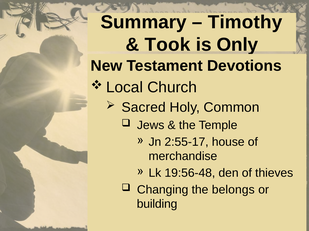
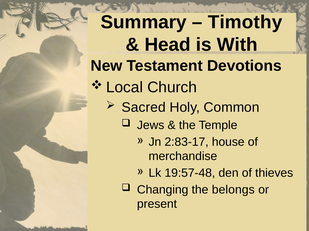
Took: Took -> Head
Only: Only -> With
2:55-17: 2:55-17 -> 2:83-17
19:56-48: 19:56-48 -> 19:57-48
building: building -> present
